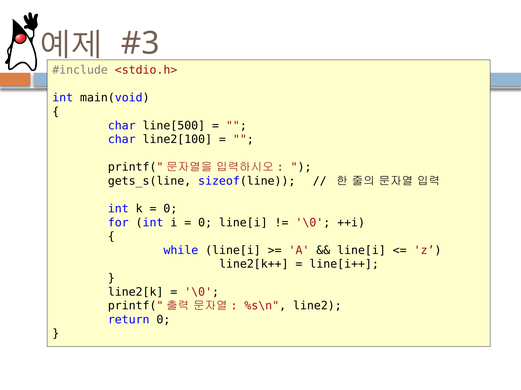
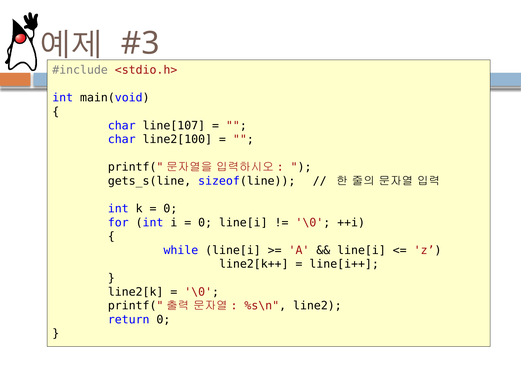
line[500: line[500 -> line[107
